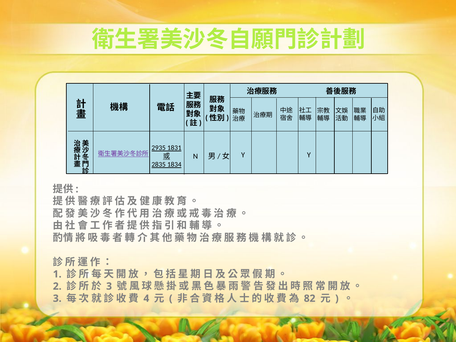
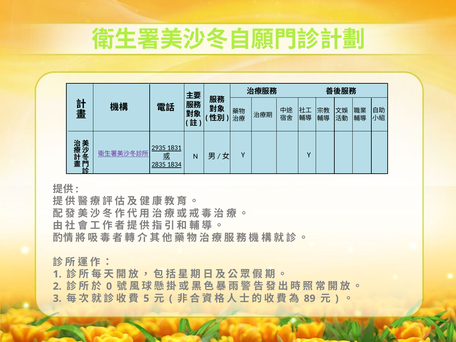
3 at (109, 286): 3 -> 0
4: 4 -> 5
82: 82 -> 89
